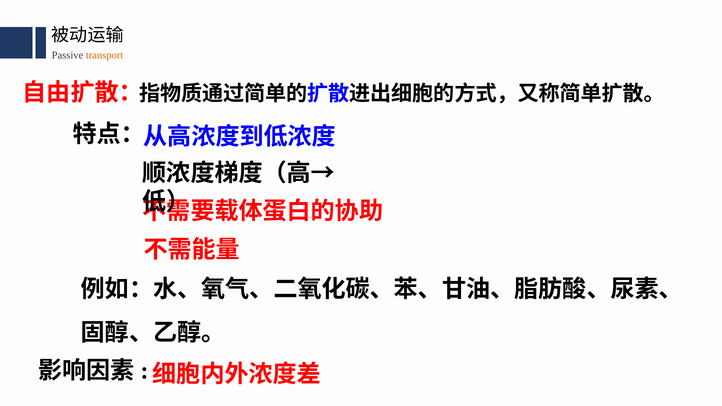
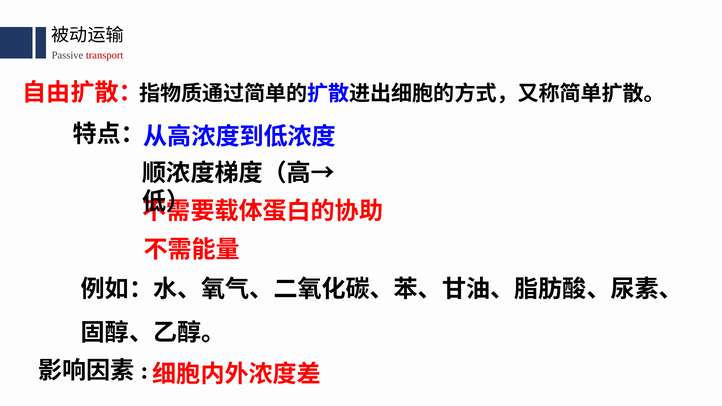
transport colour: orange -> red
